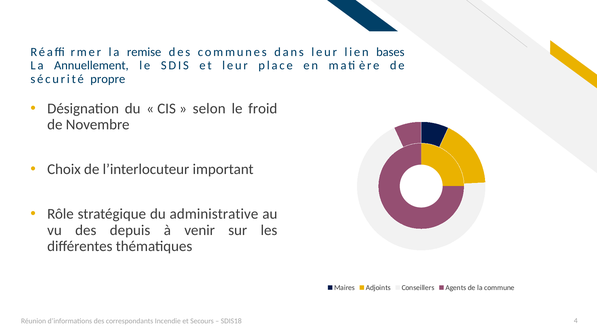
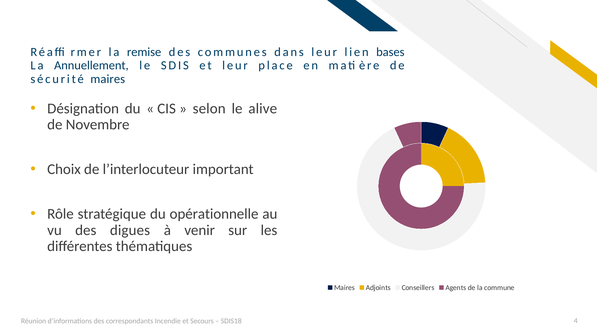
sécurité propre: propre -> maires
froid: froid -> alive
administrative: administrative -> opérationnelle
depuis: depuis -> digues
